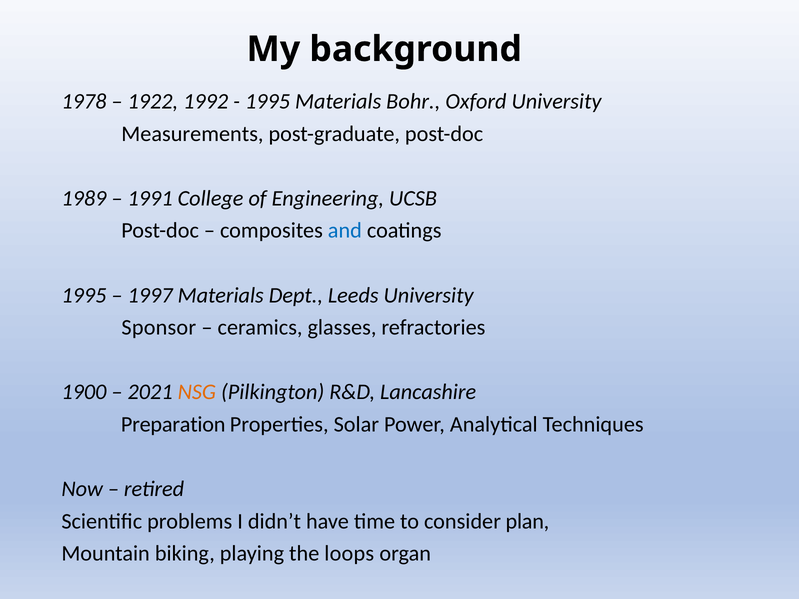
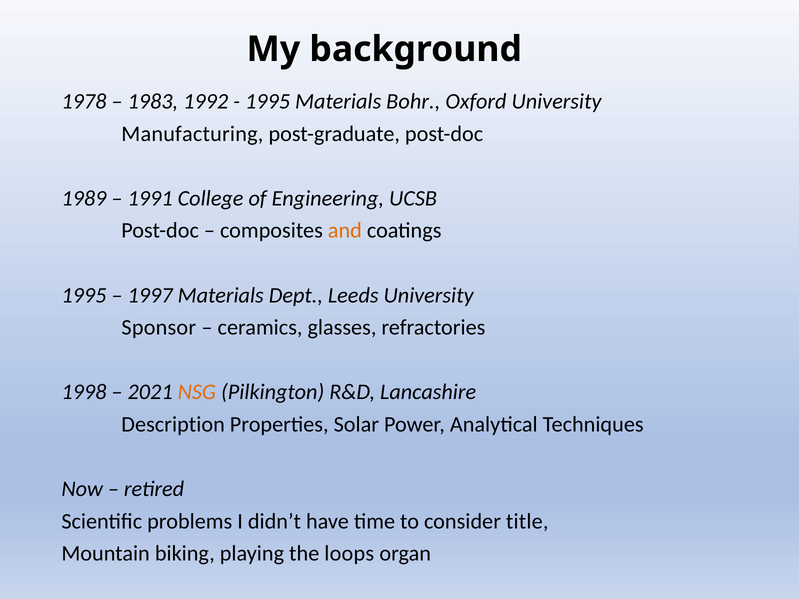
1922: 1922 -> 1983
Measurements: Measurements -> Manufacturing
and colour: blue -> orange
1900: 1900 -> 1998
Preparation: Preparation -> Description
plan: plan -> title
